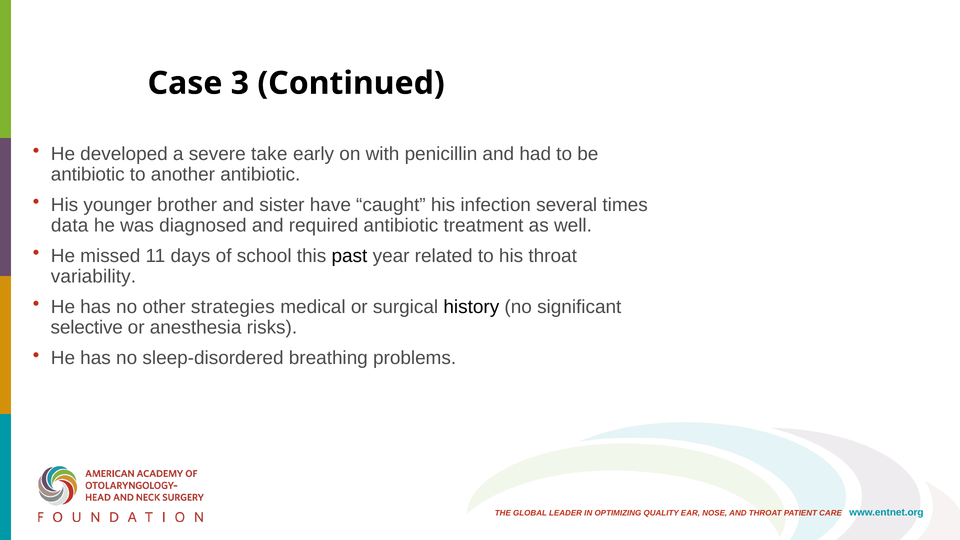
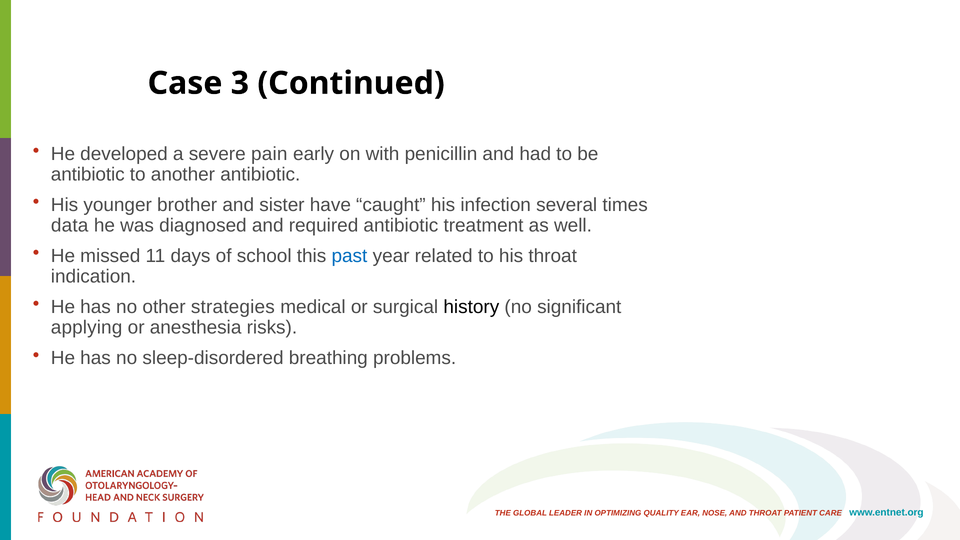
take: take -> pain
past colour: black -> blue
variability: variability -> indication
selective: selective -> applying
